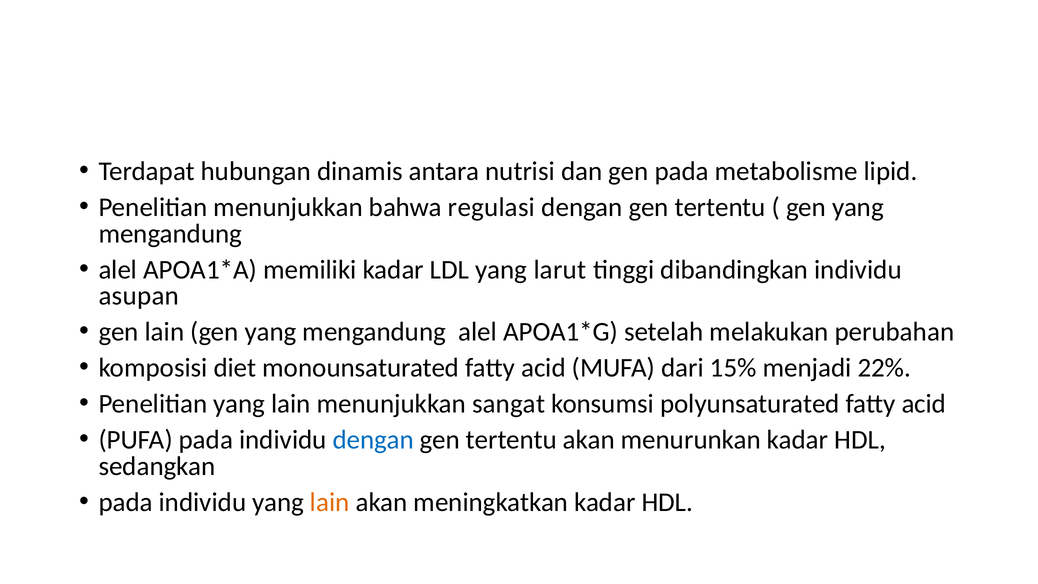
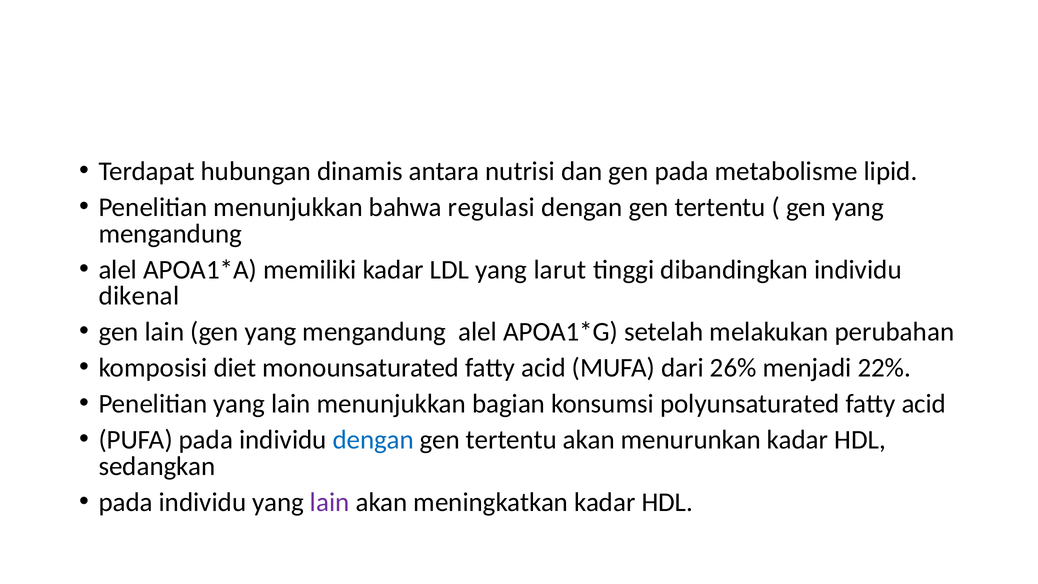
asupan: asupan -> dikenal
15%: 15% -> 26%
sangat: sangat -> bagian
lain at (330, 502) colour: orange -> purple
